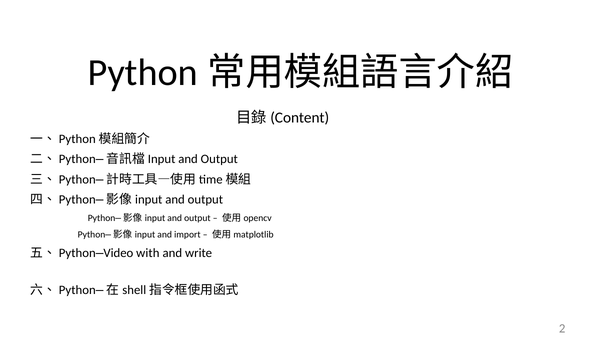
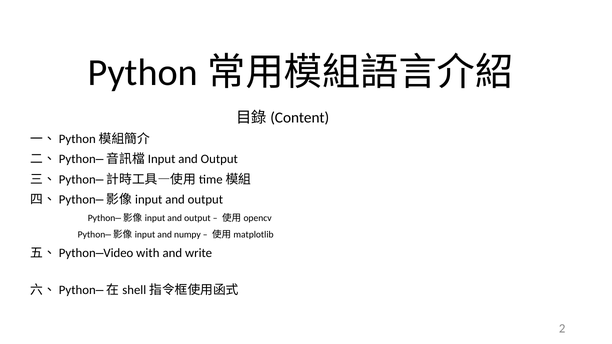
import: import -> numpy
